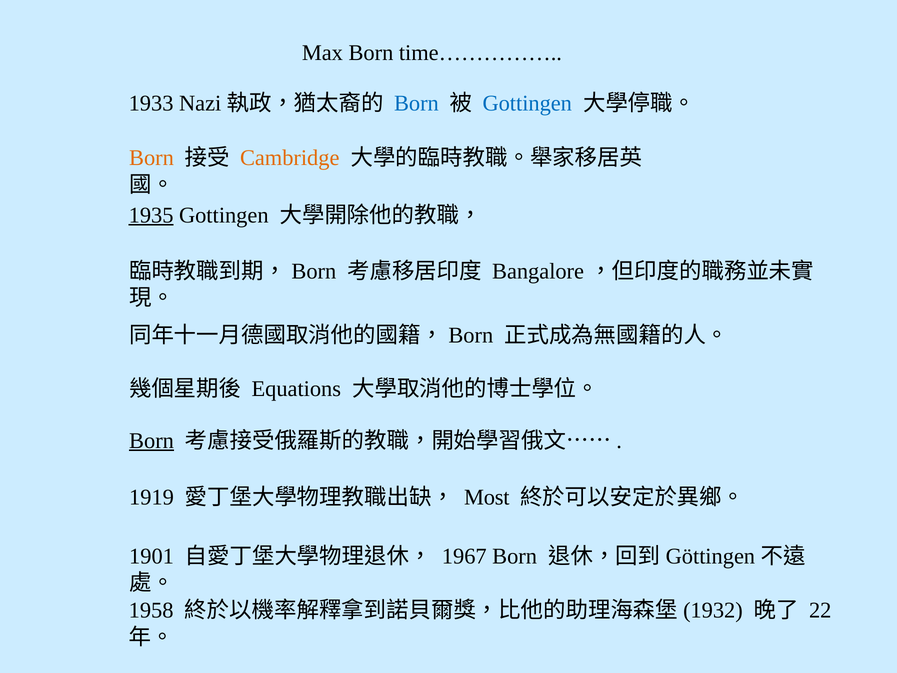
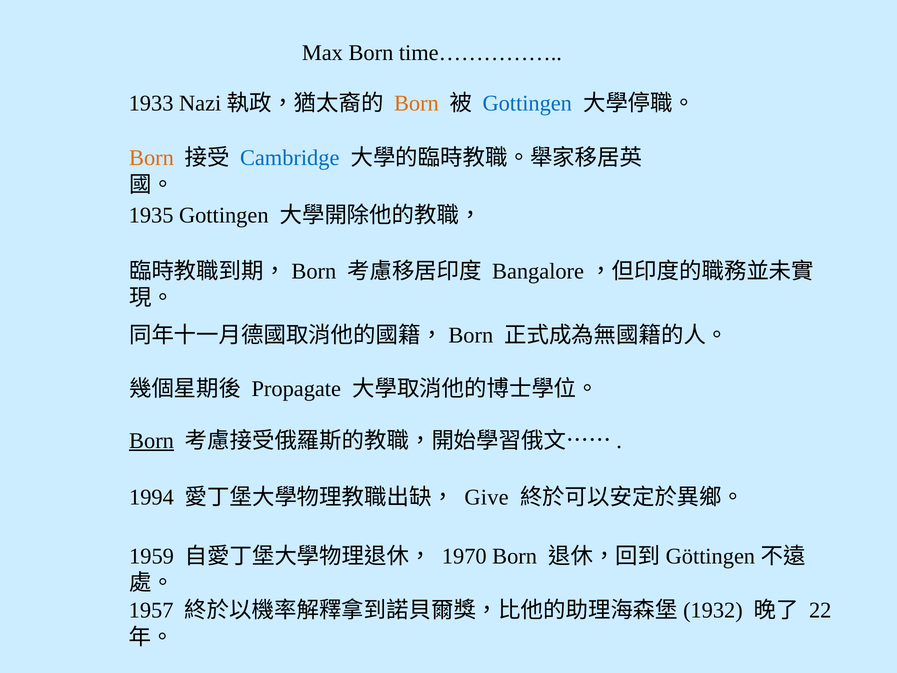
Born at (416, 103) colour: blue -> orange
Cambridge colour: orange -> blue
1935 underline: present -> none
Equations: Equations -> Propagate
1919: 1919 -> 1994
Most: Most -> Give
1901: 1901 -> 1959
1967: 1967 -> 1970
1958: 1958 -> 1957
